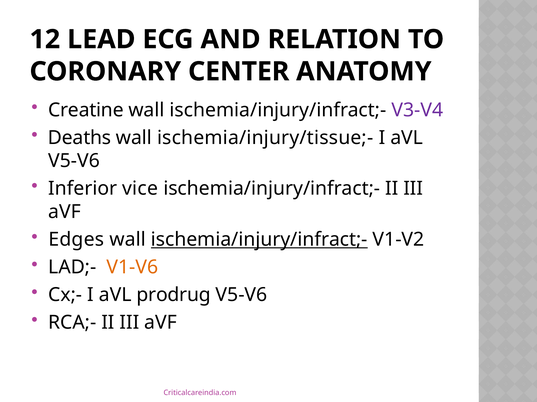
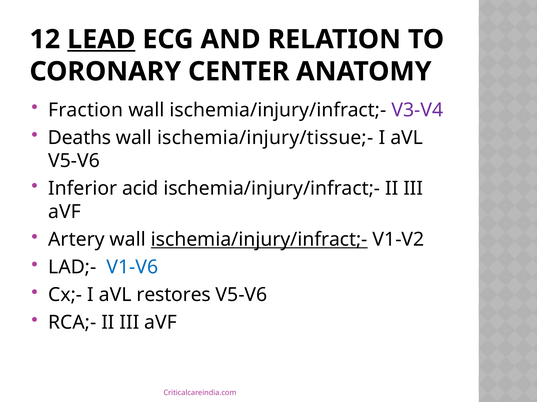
LEAD underline: none -> present
Creatine: Creatine -> Fraction
vice: vice -> acid
Edges: Edges -> Artery
V1-V6 colour: orange -> blue
prodrug: prodrug -> restores
